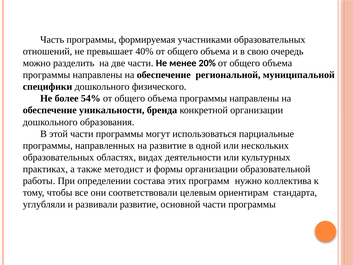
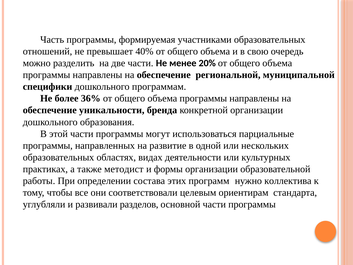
физического: физического -> программам
54%: 54% -> 36%
развивали развитие: развитие -> разделов
